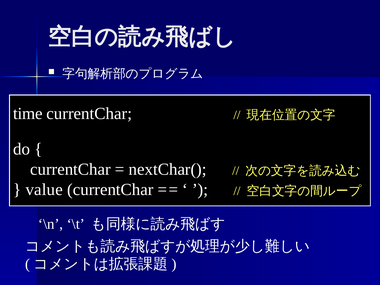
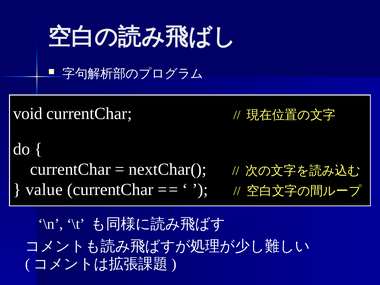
time: time -> void
